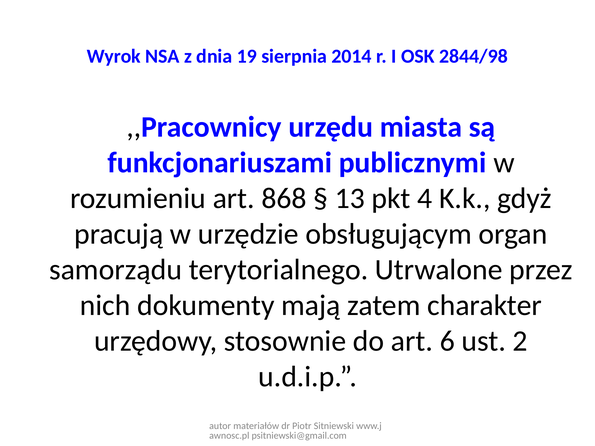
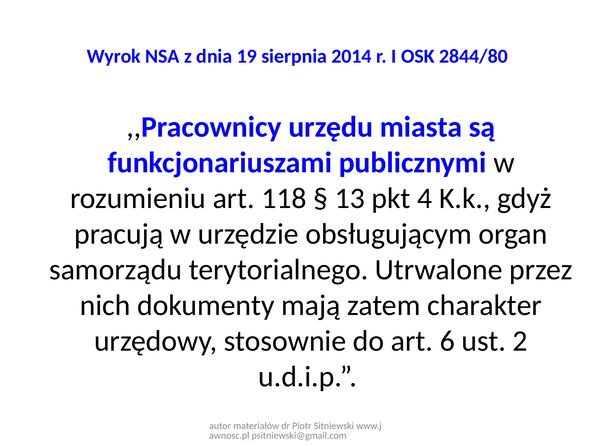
2844/98: 2844/98 -> 2844/80
868: 868 -> 118
